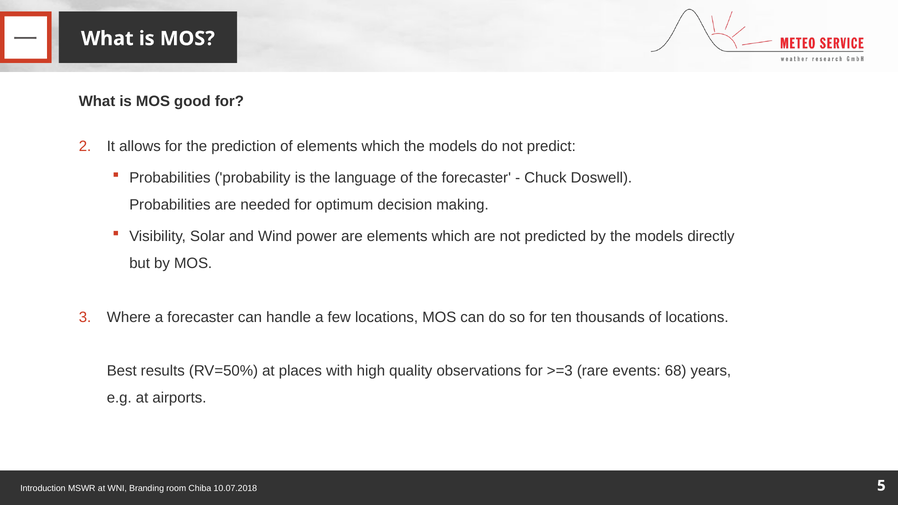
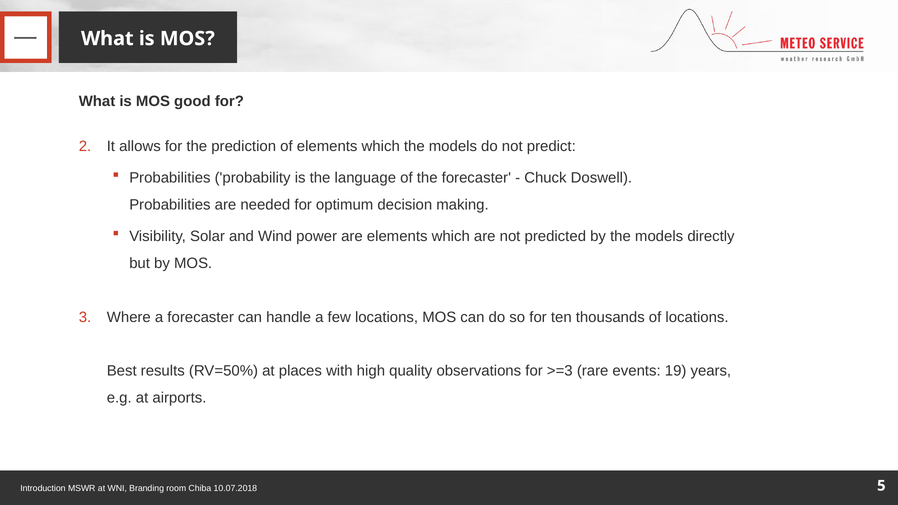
68: 68 -> 19
